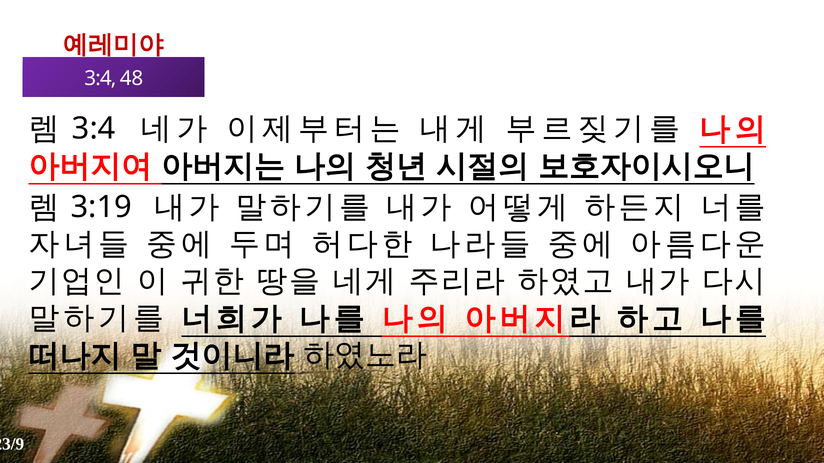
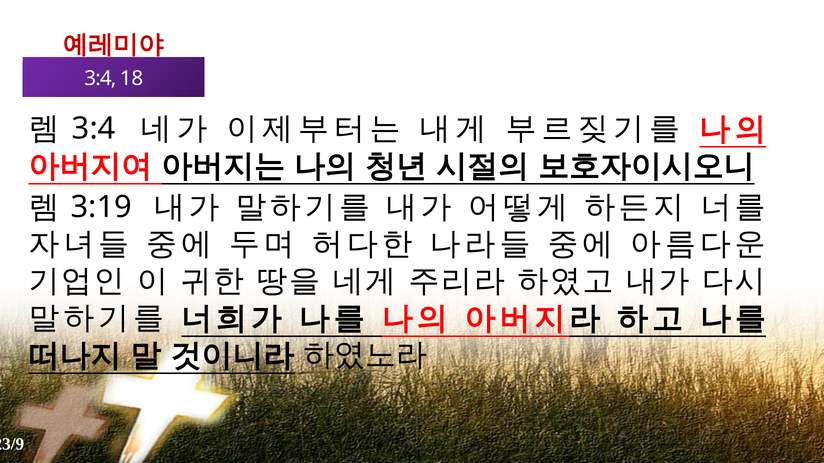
48: 48 -> 18
